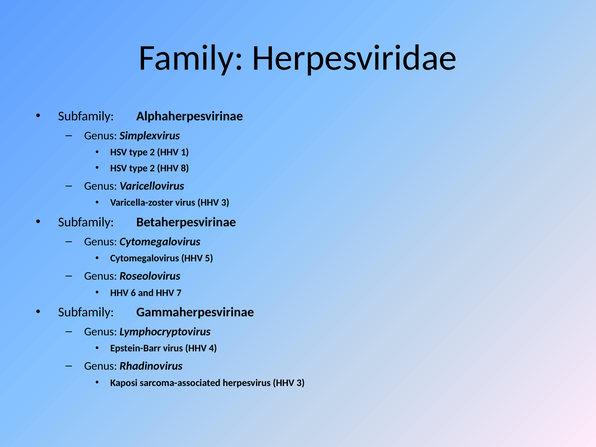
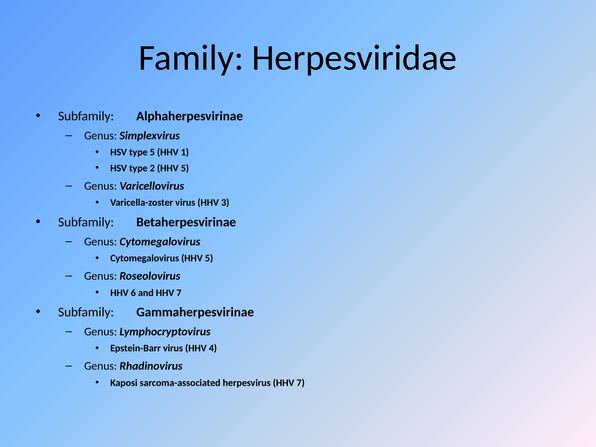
2 at (152, 152): 2 -> 5
2 HHV 8: 8 -> 5
herpesvirus HHV 3: 3 -> 7
